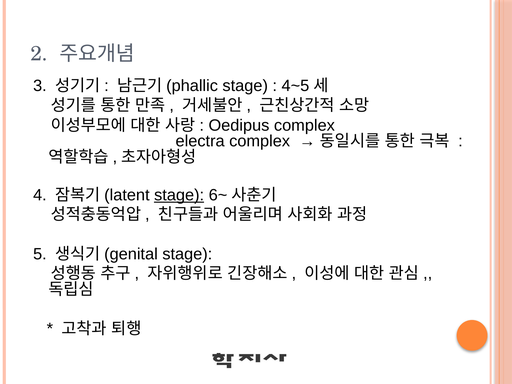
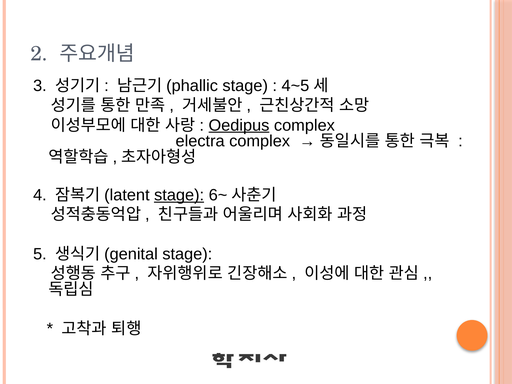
Oedipus underline: none -> present
